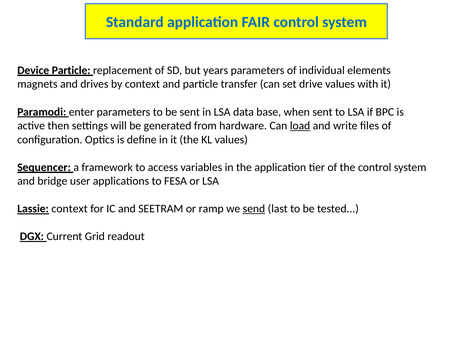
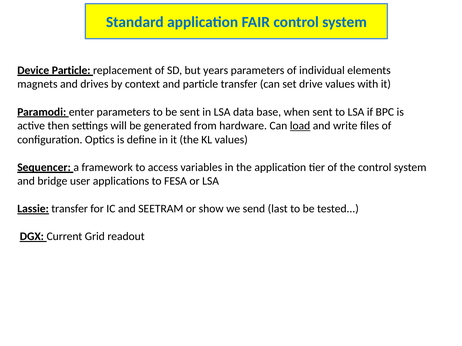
Lassie context: context -> transfer
ramp: ramp -> show
send underline: present -> none
